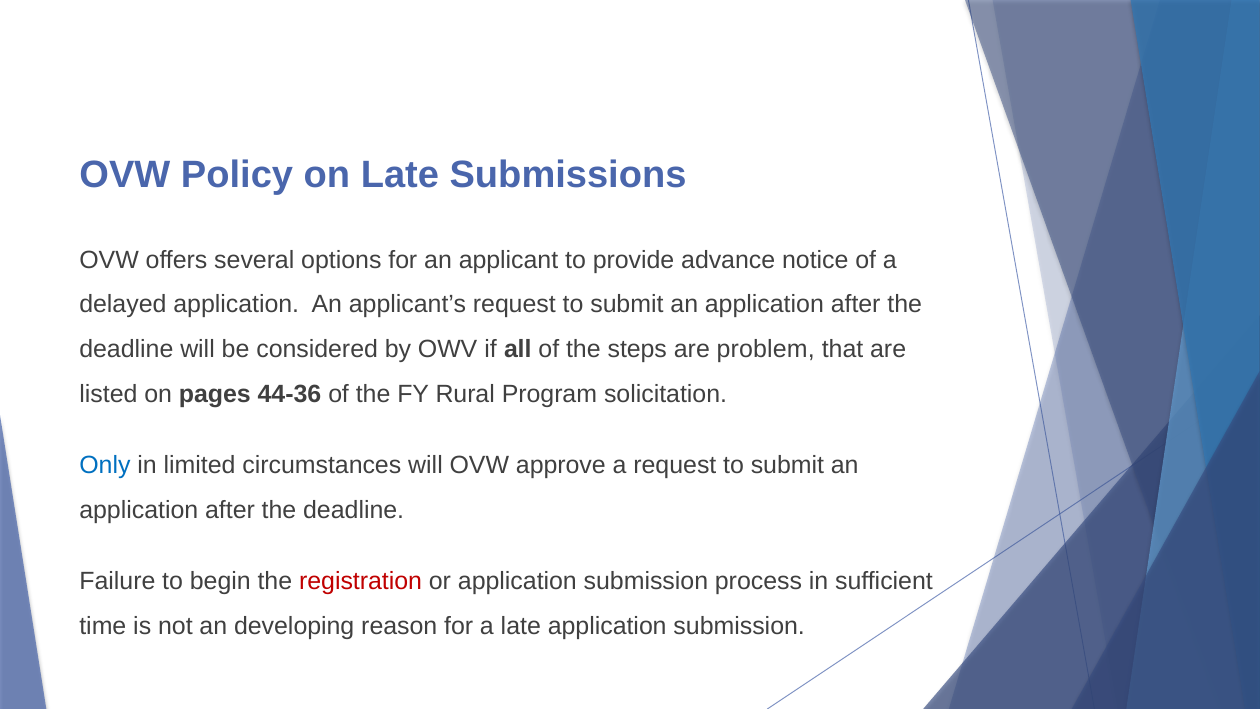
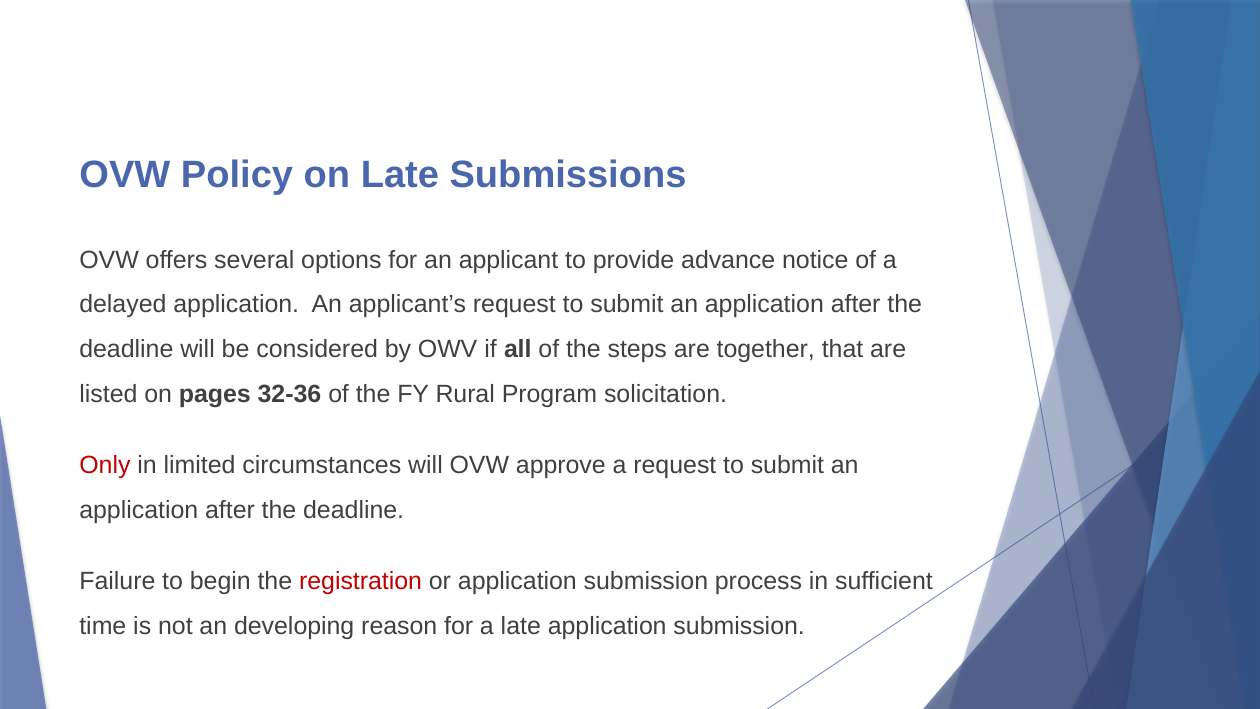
problem: problem -> together
44-36: 44-36 -> 32-36
Only colour: blue -> red
